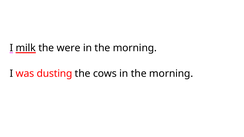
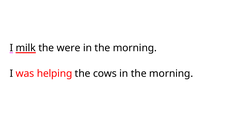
dusting: dusting -> helping
